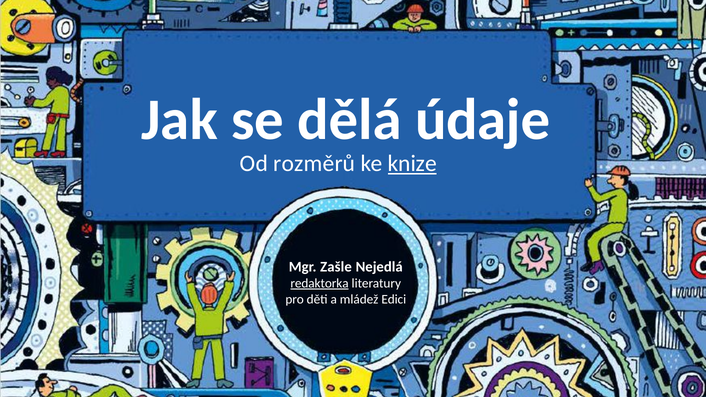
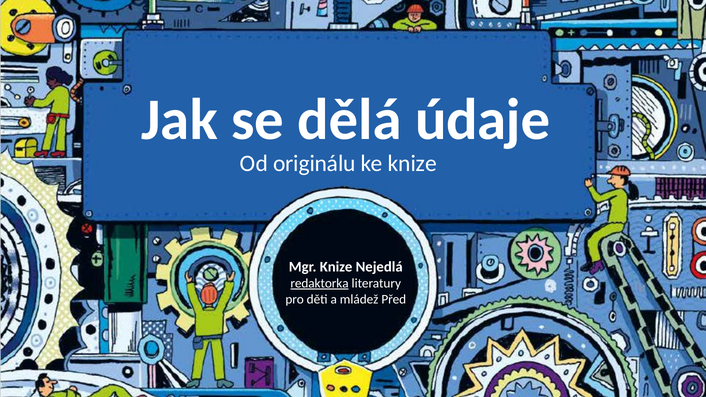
rozměrů: rozměrů -> originálu
knize at (412, 164) underline: present -> none
Mgr Zašle: Zašle -> Knize
Edici: Edici -> Před
